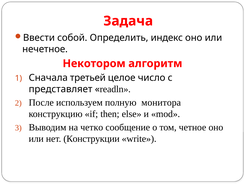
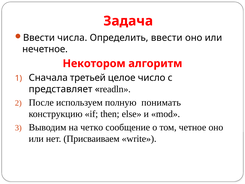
собой: собой -> числа
Определить индекс: индекс -> ввести
монитора: монитора -> понимать
Конструкции: Конструкции -> Присваиваем
